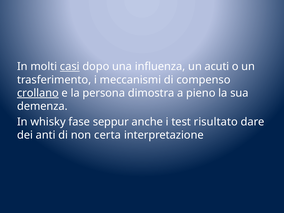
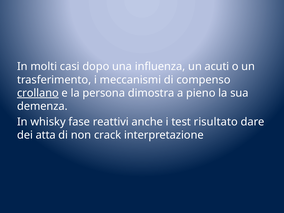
casi underline: present -> none
seppur: seppur -> reattivi
anti: anti -> atta
certa: certa -> crack
